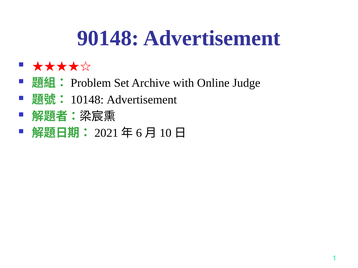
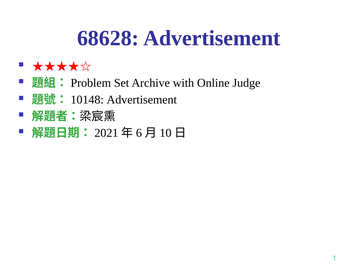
90148: 90148 -> 68628
